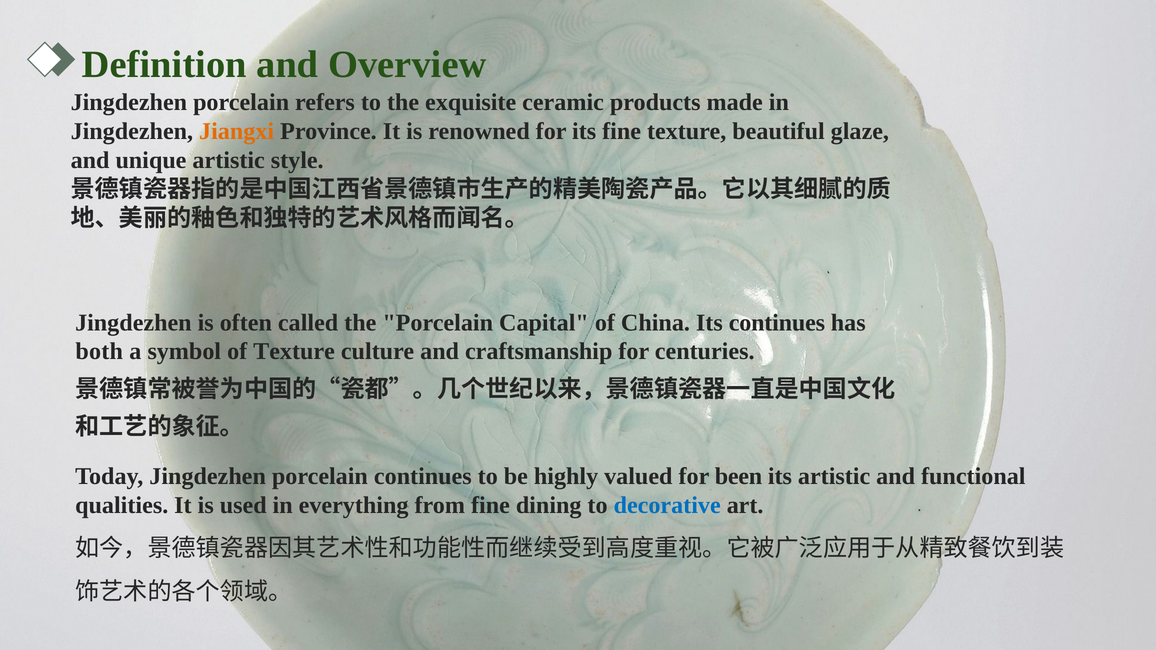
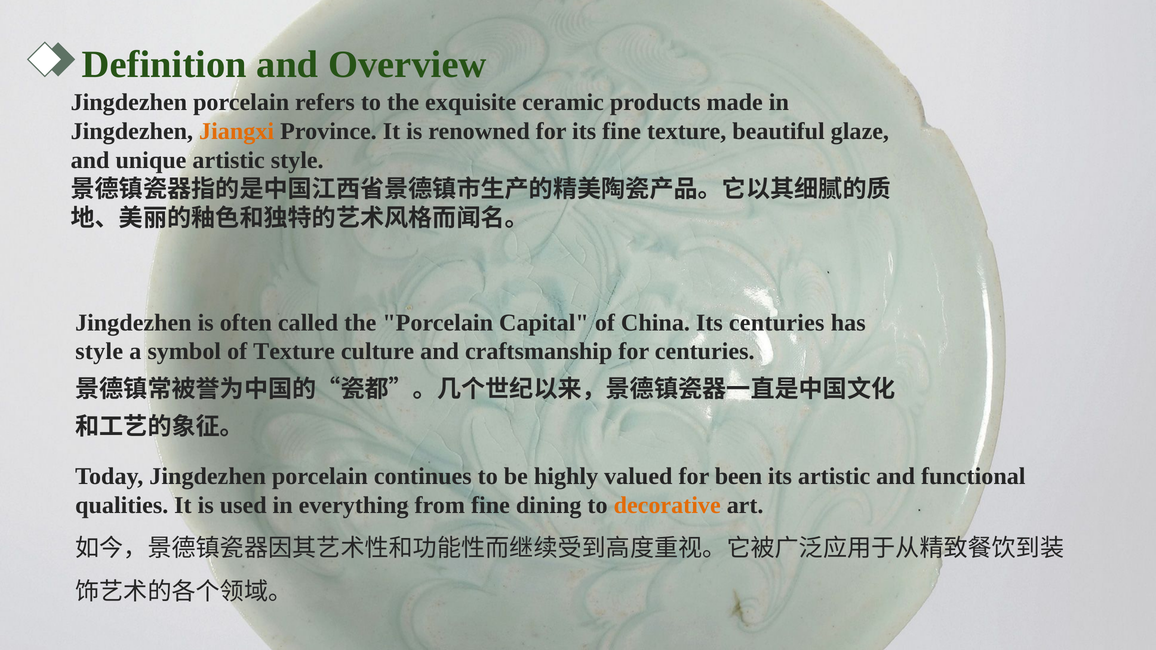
Its continues: continues -> centuries
both at (99, 352): both -> style
decorative colour: blue -> orange
